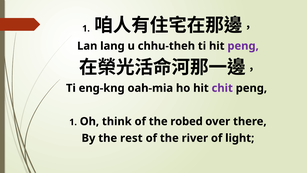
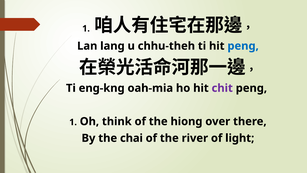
peng at (243, 46) colour: purple -> blue
robed: robed -> hiong
rest: rest -> chai
